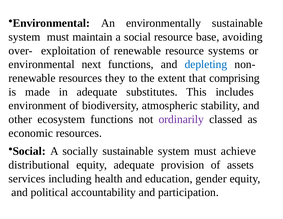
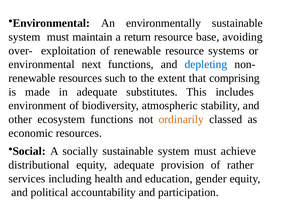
a social: social -> return
they: they -> such
ordinarily colour: purple -> orange
assets: assets -> rather
